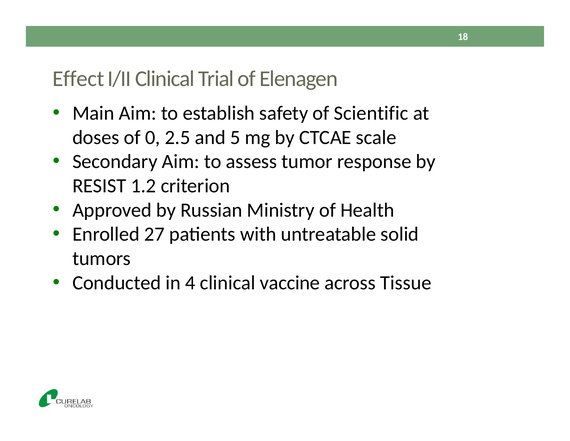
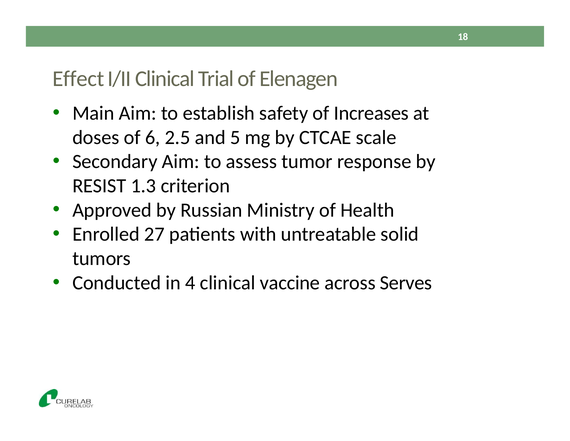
Scientific: Scientific -> Increases
0: 0 -> 6
1.2: 1.2 -> 1.3
Tissue: Tissue -> Serves
